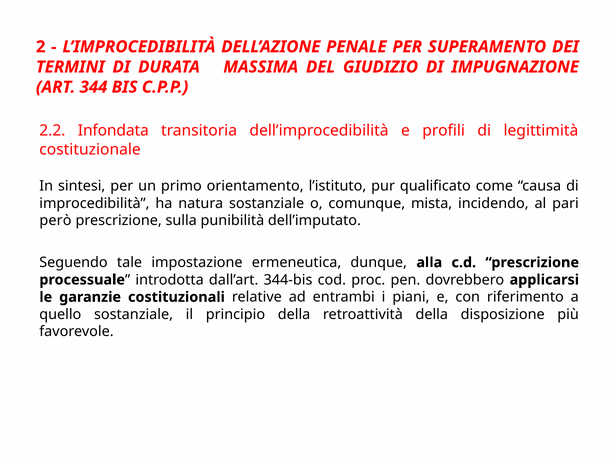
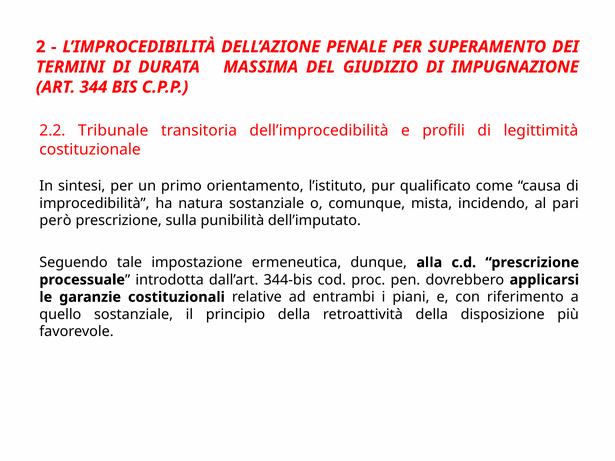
Infondata: Infondata -> Tribunale
